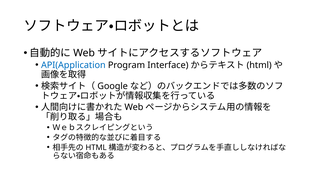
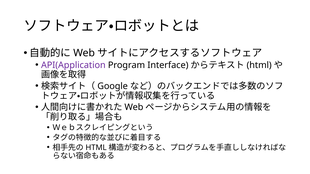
API(Application colour: blue -> purple
